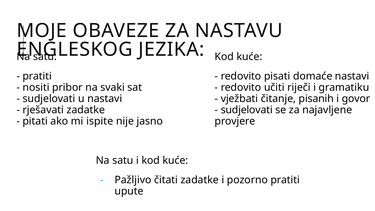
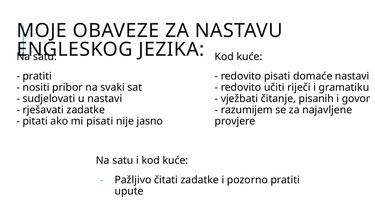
sudjelovati at (247, 110): sudjelovati -> razumijem
mi ispite: ispite -> pisati
